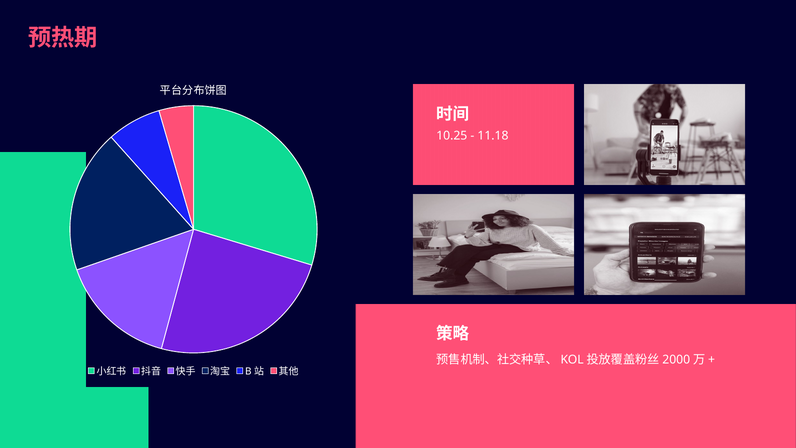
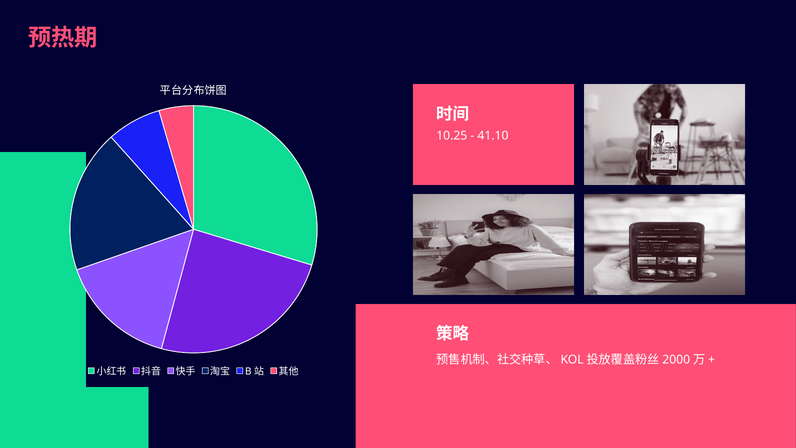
11.18: 11.18 -> 41.10
